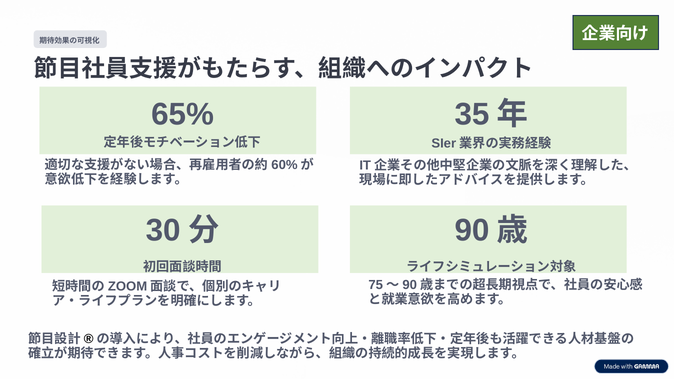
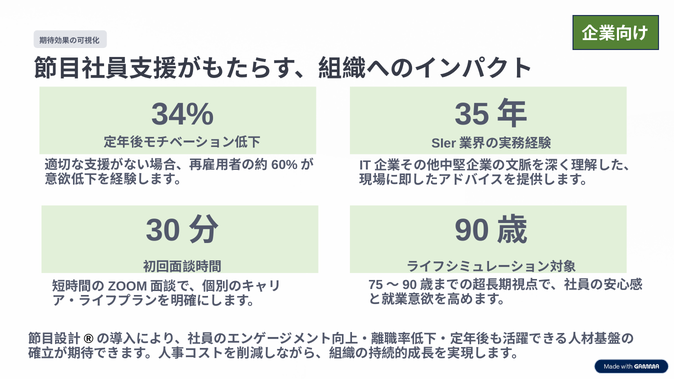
65%: 65% -> 34%
